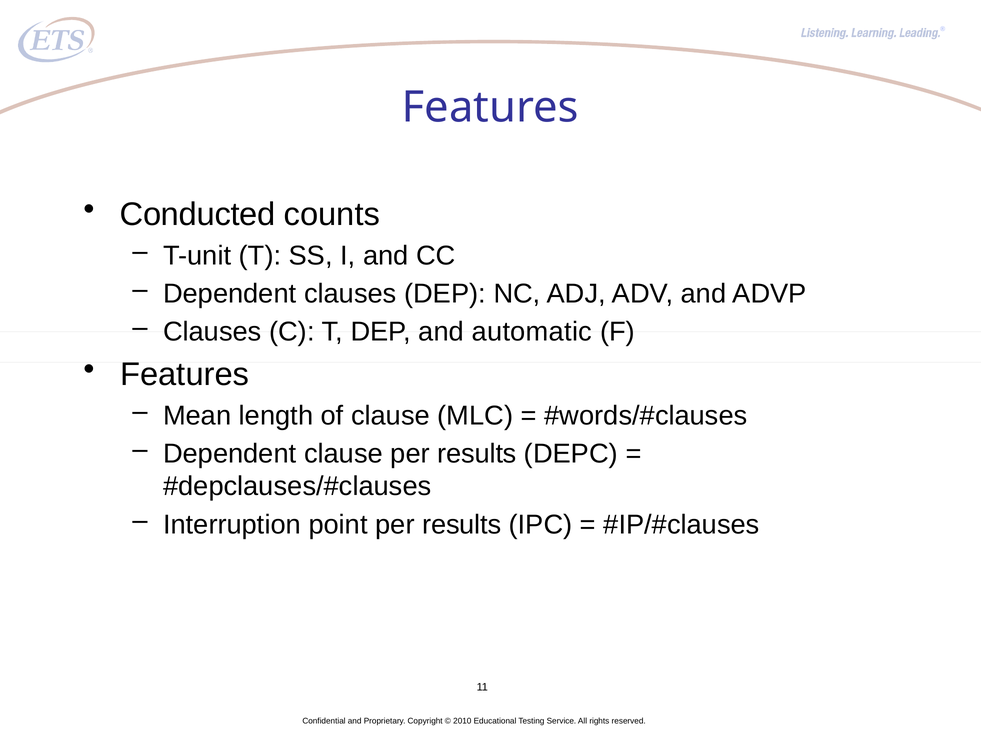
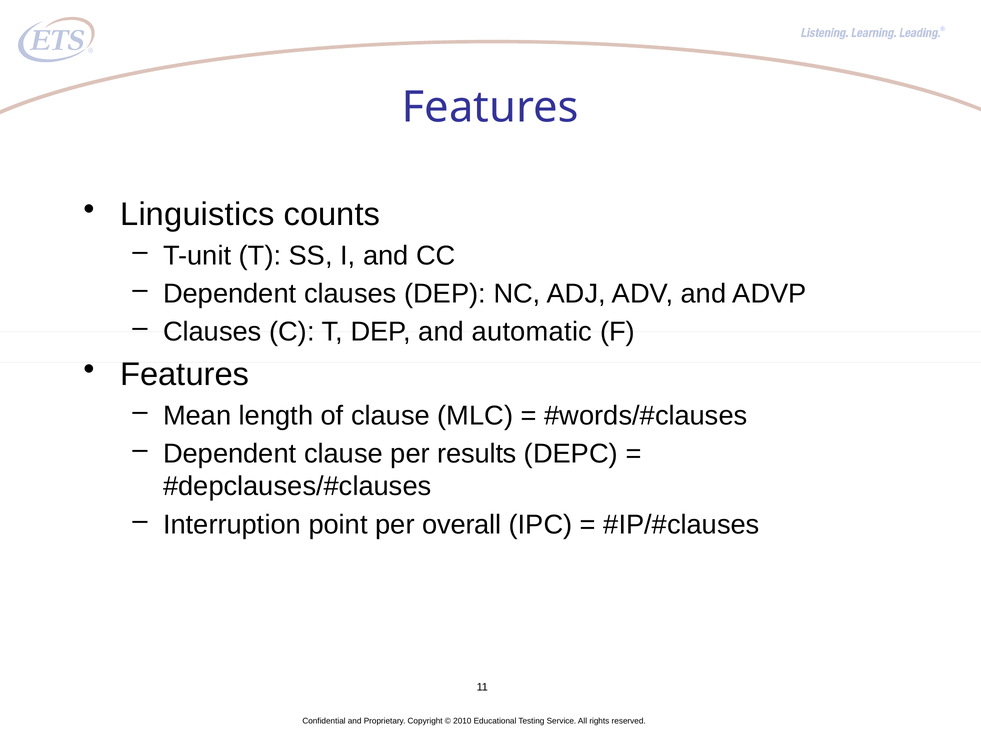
Conducted: Conducted -> Linguistics
point per results: results -> overall
